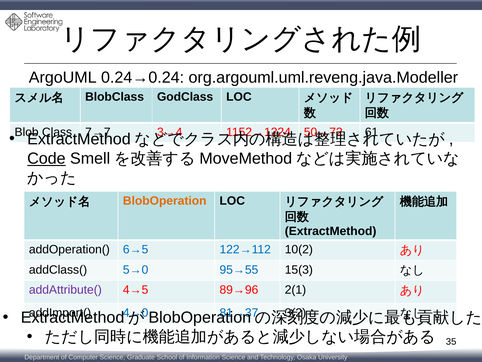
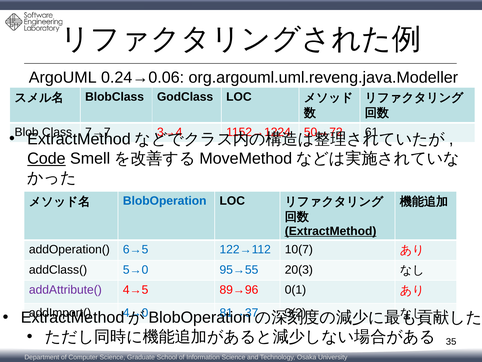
0.24→0.24: 0.24→0.24 -> 0.24→0.06
BlobOperation at (165, 201) colour: orange -> blue
ExtractMethod at (331, 231) underline: none -> present
10(2: 10(2 -> 10(7
15(3: 15(3 -> 20(3
2(1: 2(1 -> 0(1
